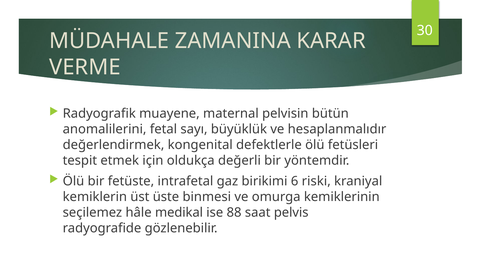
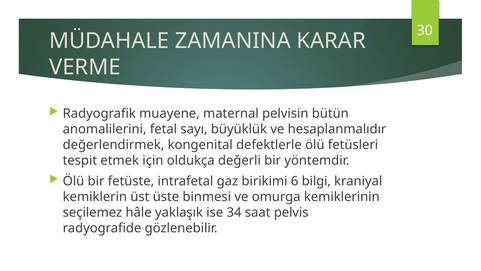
riski: riski -> bilgi
medikal: medikal -> yaklaşık
88: 88 -> 34
